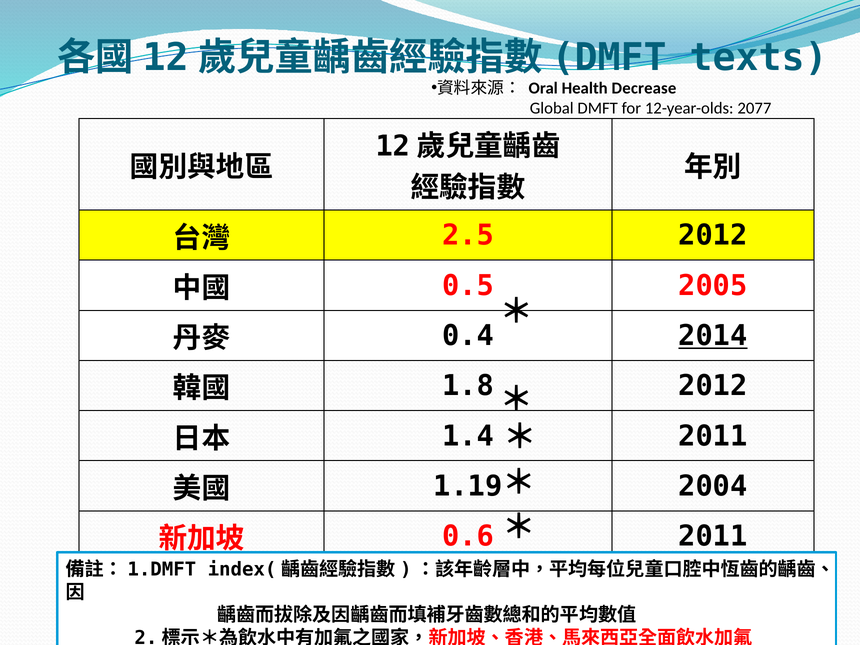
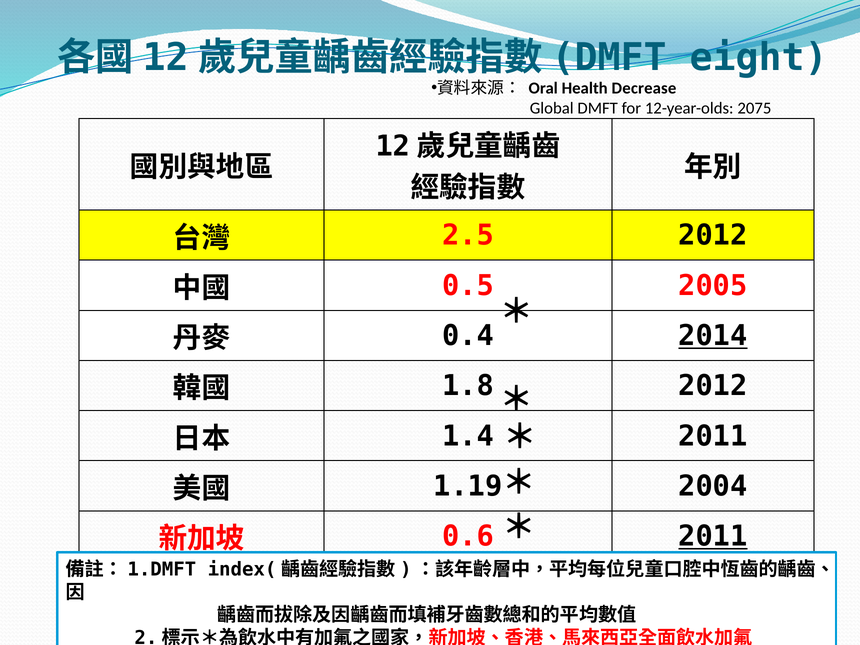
texts: texts -> eight
2077: 2077 -> 2075
2011 at (713, 536) underline: none -> present
